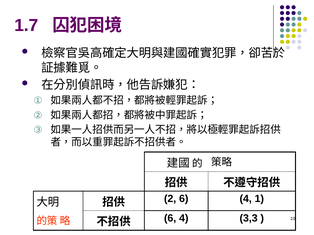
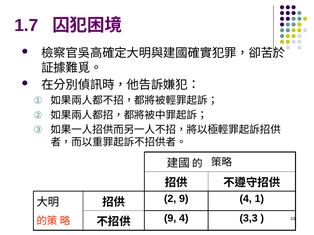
2 6: 6 -> 9
6 at (170, 219): 6 -> 9
